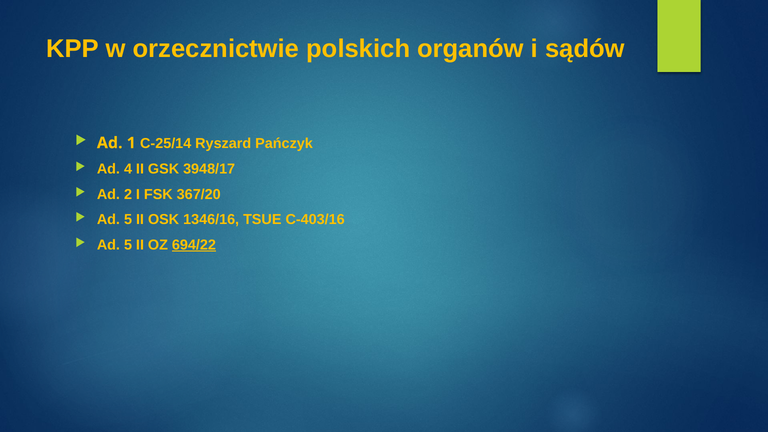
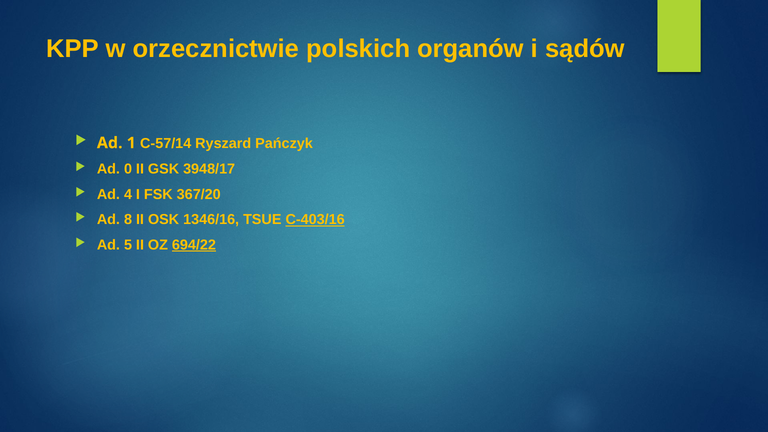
C-25/14: C-25/14 -> C-57/14
4: 4 -> 0
2: 2 -> 4
5 at (128, 220): 5 -> 8
C-403/16 underline: none -> present
